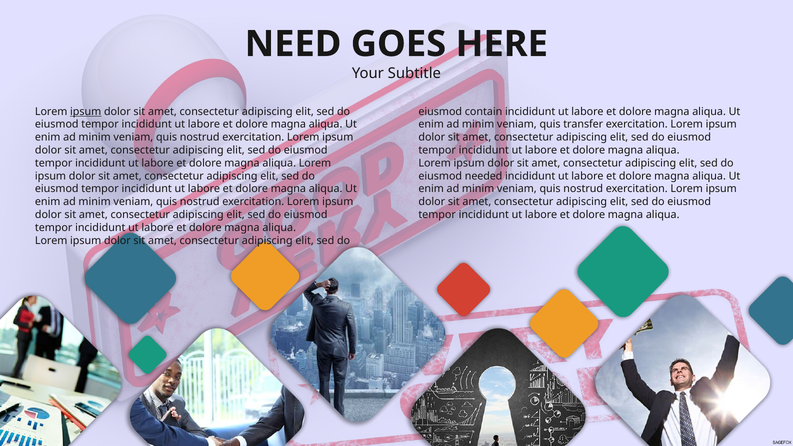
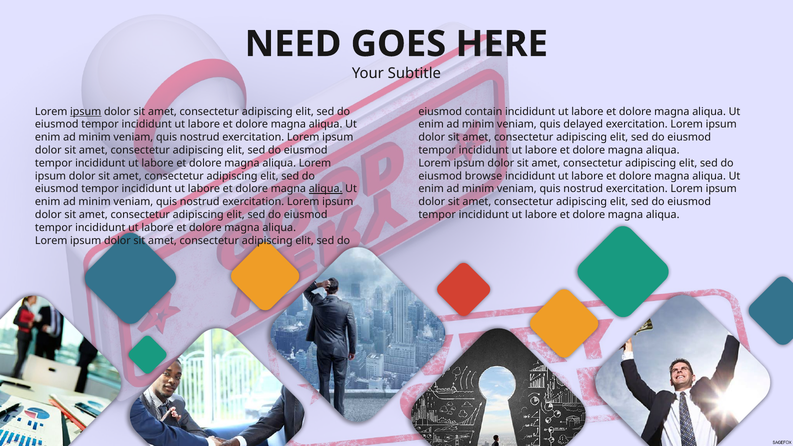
transfer: transfer -> delayed
needed: needed -> browse
aliqua at (326, 189) underline: none -> present
